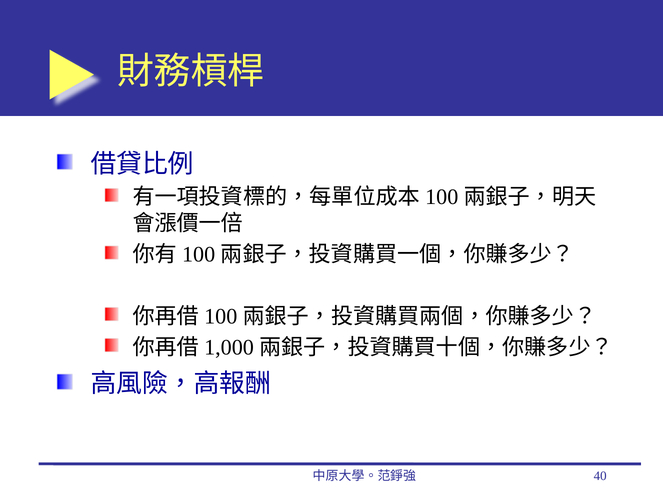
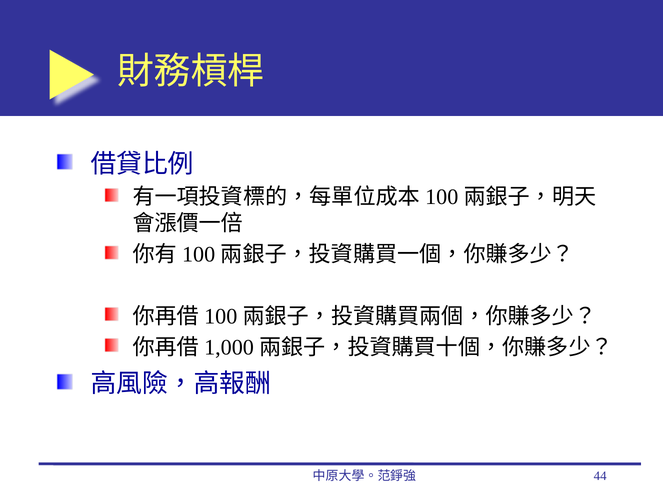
40: 40 -> 44
